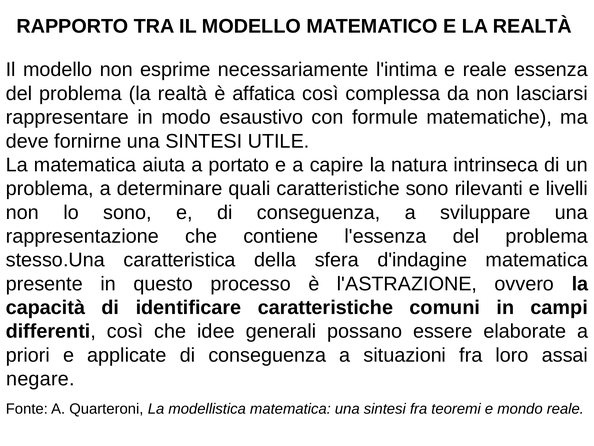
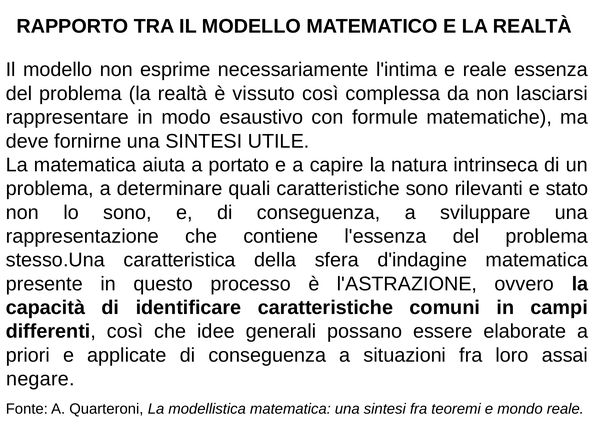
affatica: affatica -> vissuto
livelli: livelli -> stato
